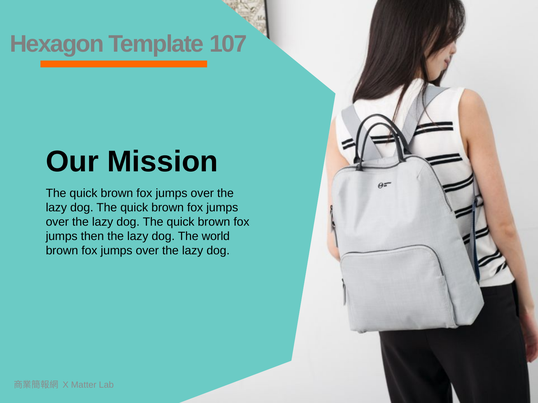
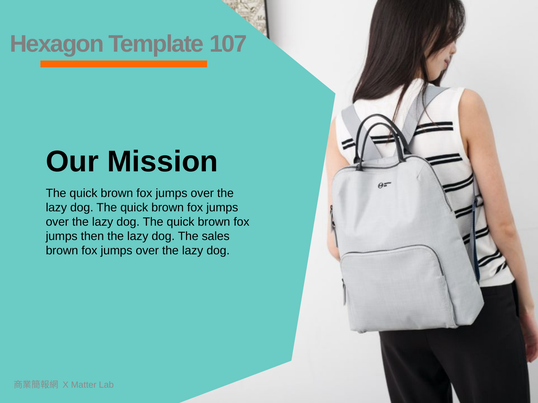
world: world -> sales
